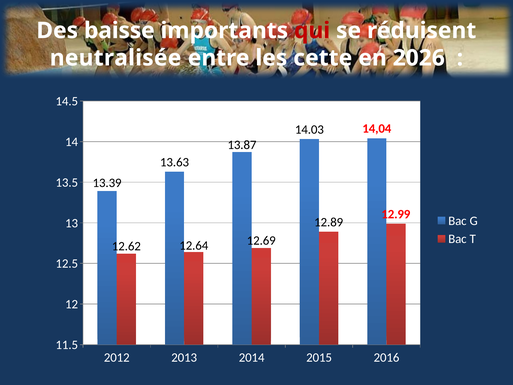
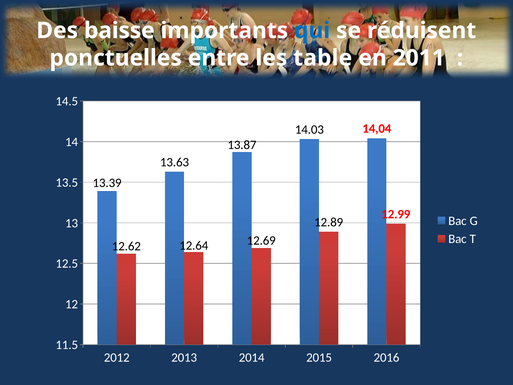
qui colour: red -> blue
neutralisée: neutralisée -> ponctuelles
cette: cette -> table
2026: 2026 -> 2011
